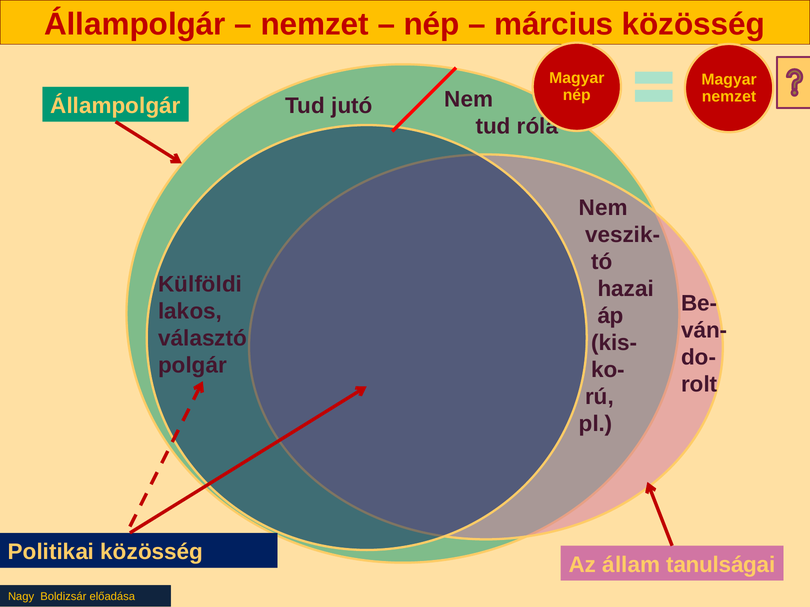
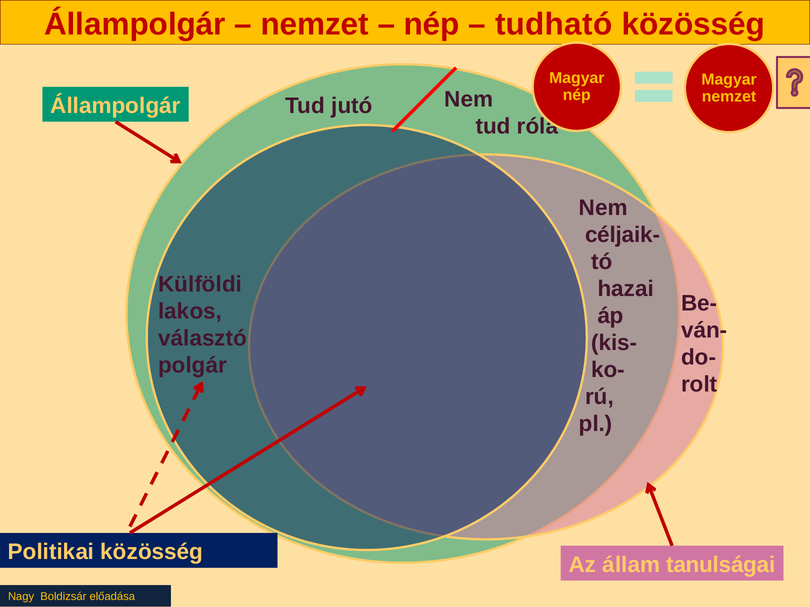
március: március -> tudható
veszik-: veszik- -> céljaik-
